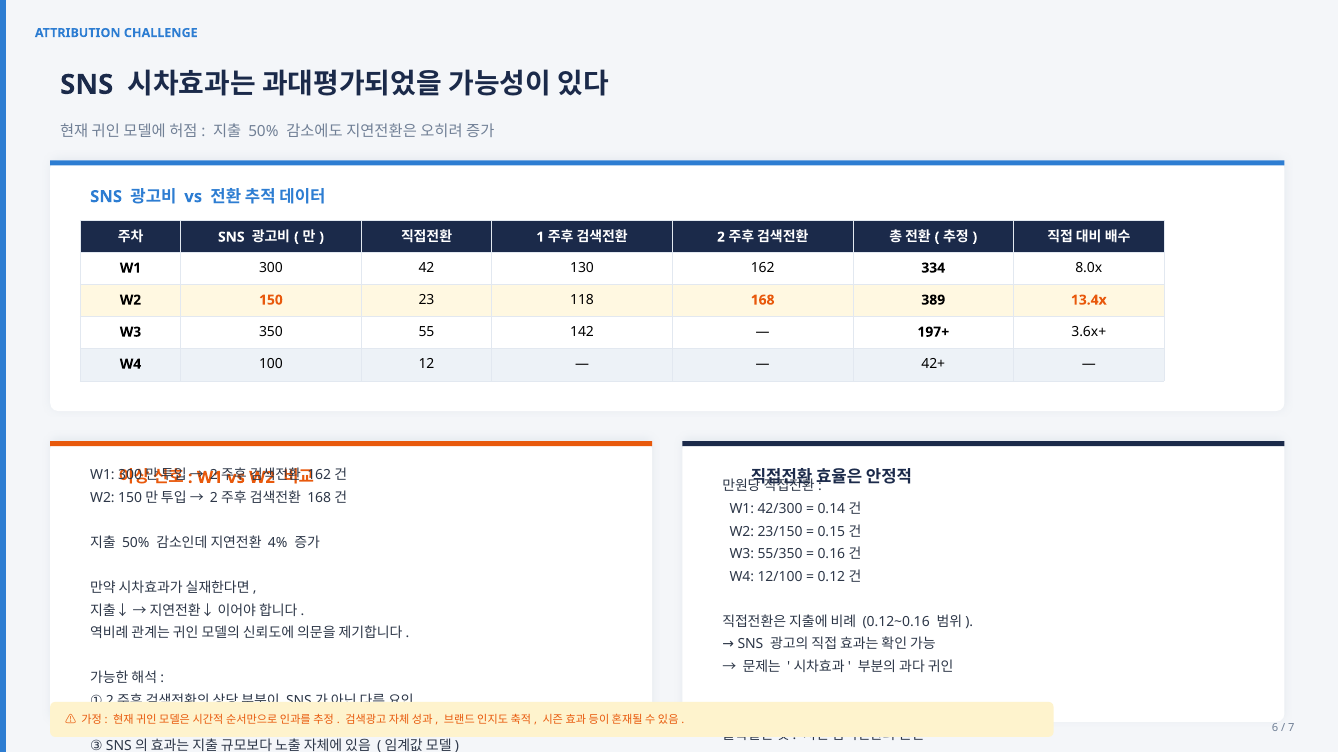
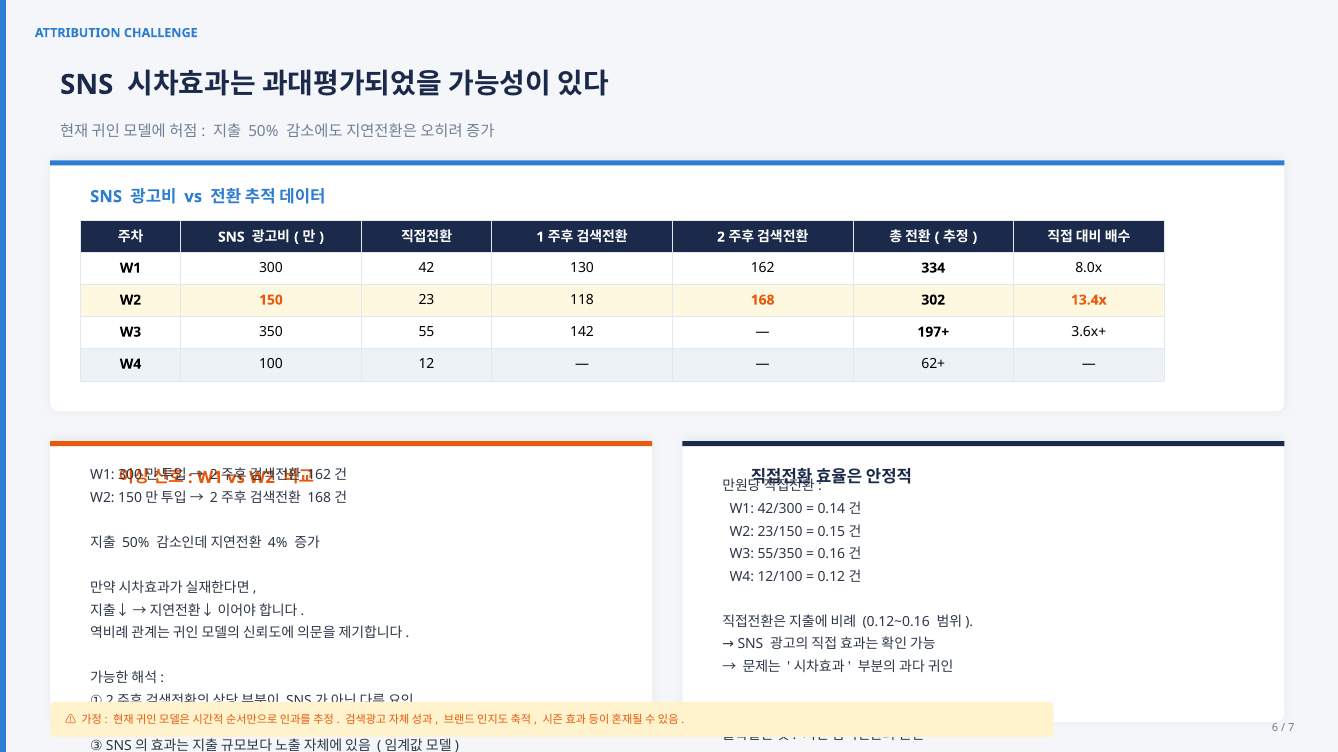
389: 389 -> 302
42+: 42+ -> 62+
